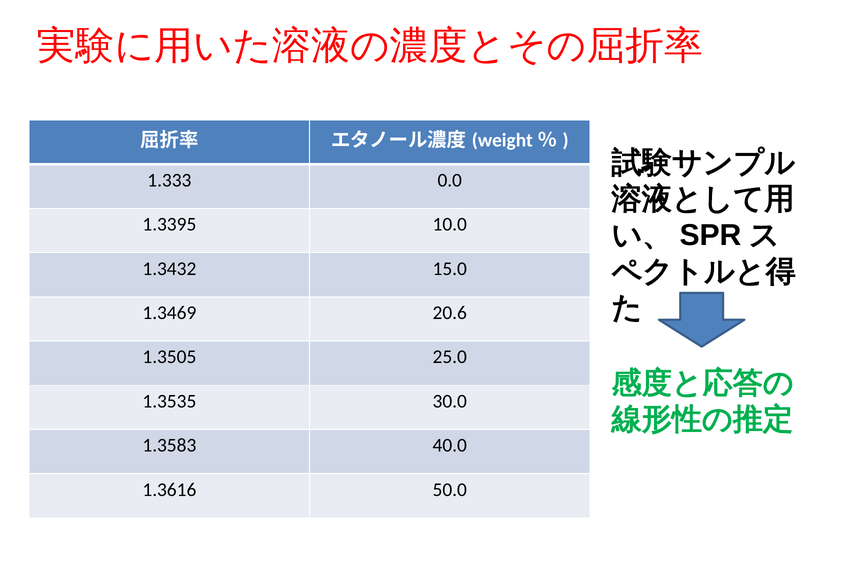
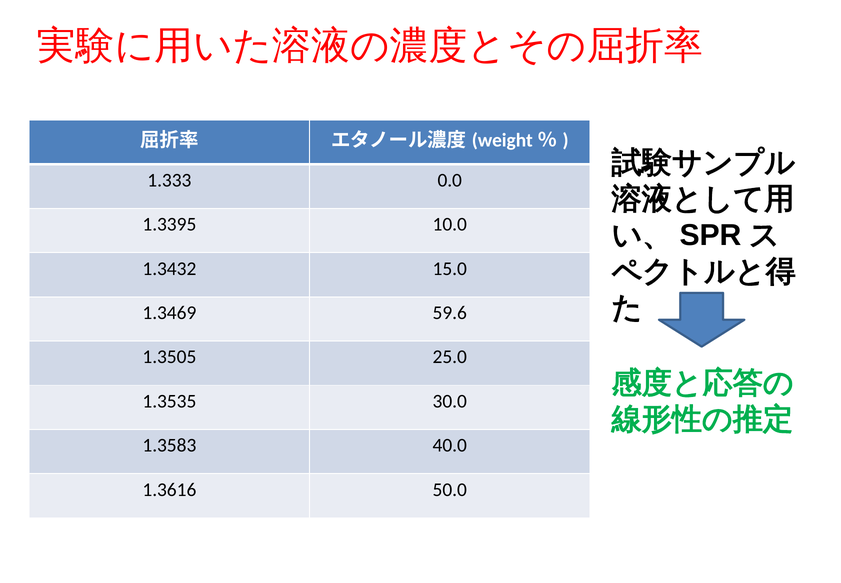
20.6: 20.6 -> 59.6
